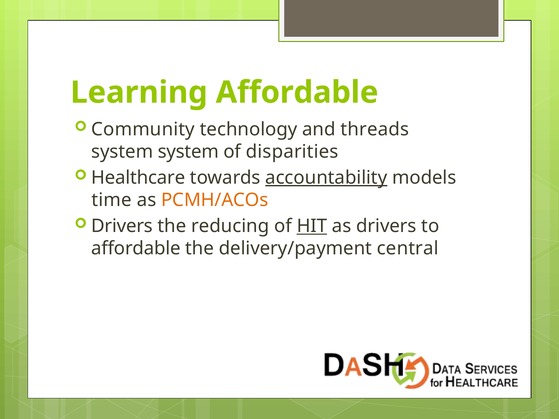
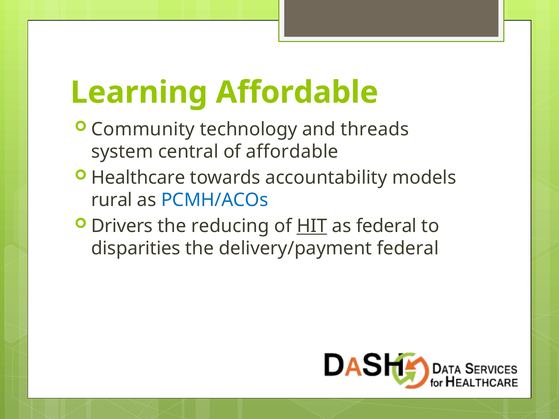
system system: system -> central
of disparities: disparities -> affordable
accountability underline: present -> none
time: time -> rural
PCMH/ACOs colour: orange -> blue
as drivers: drivers -> federal
affordable at (136, 249): affordable -> disparities
delivery/payment central: central -> federal
